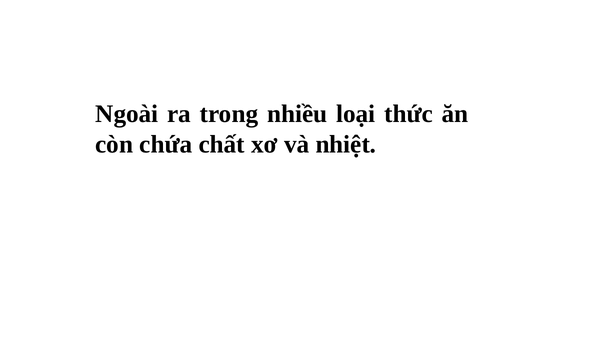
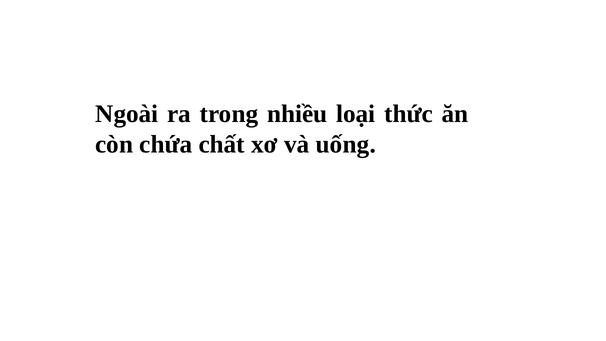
nhiệt: nhiệt -> uống
